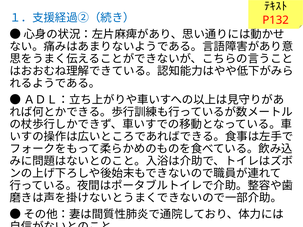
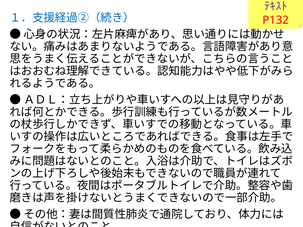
ﾃｷｽﾄ colour: black -> purple
